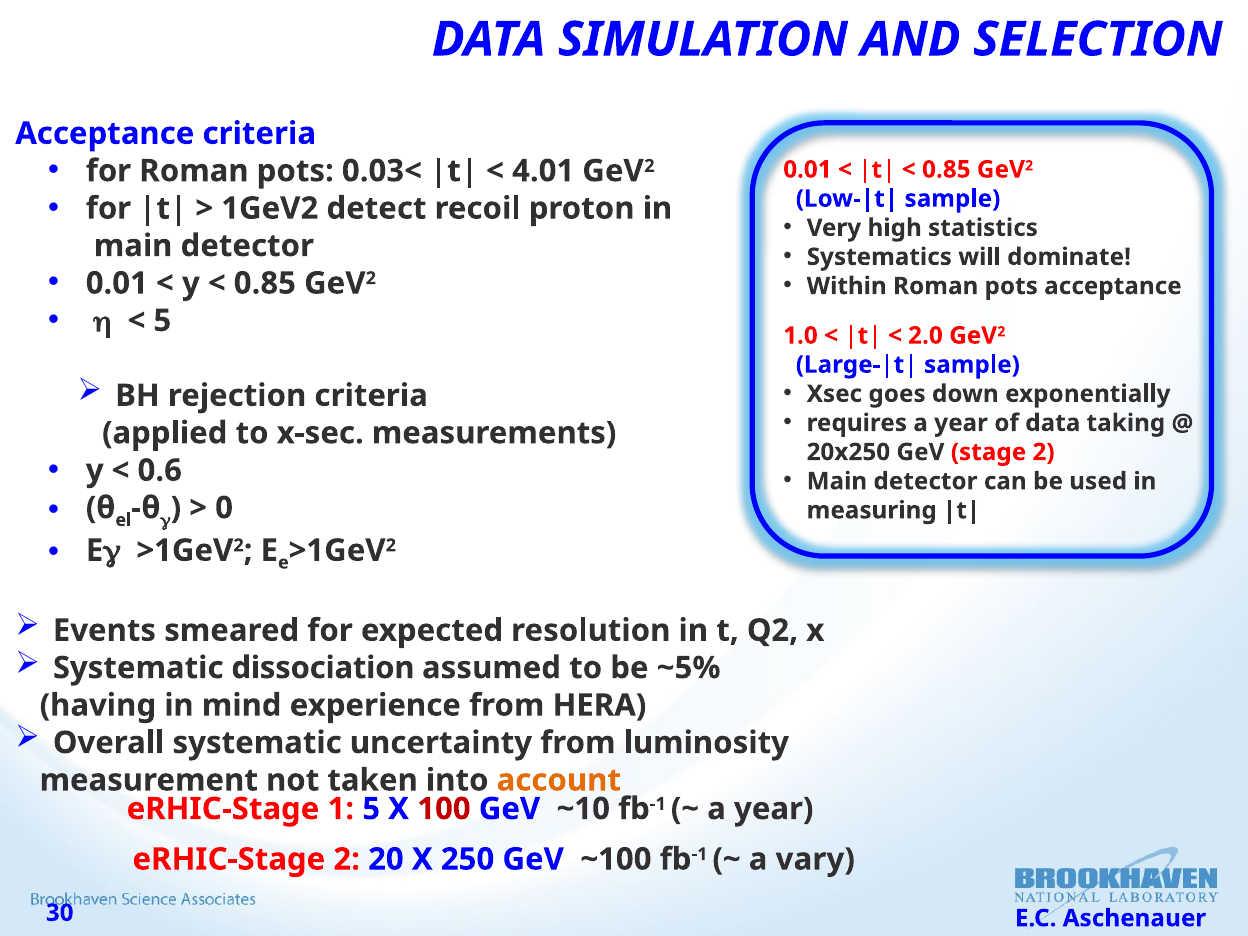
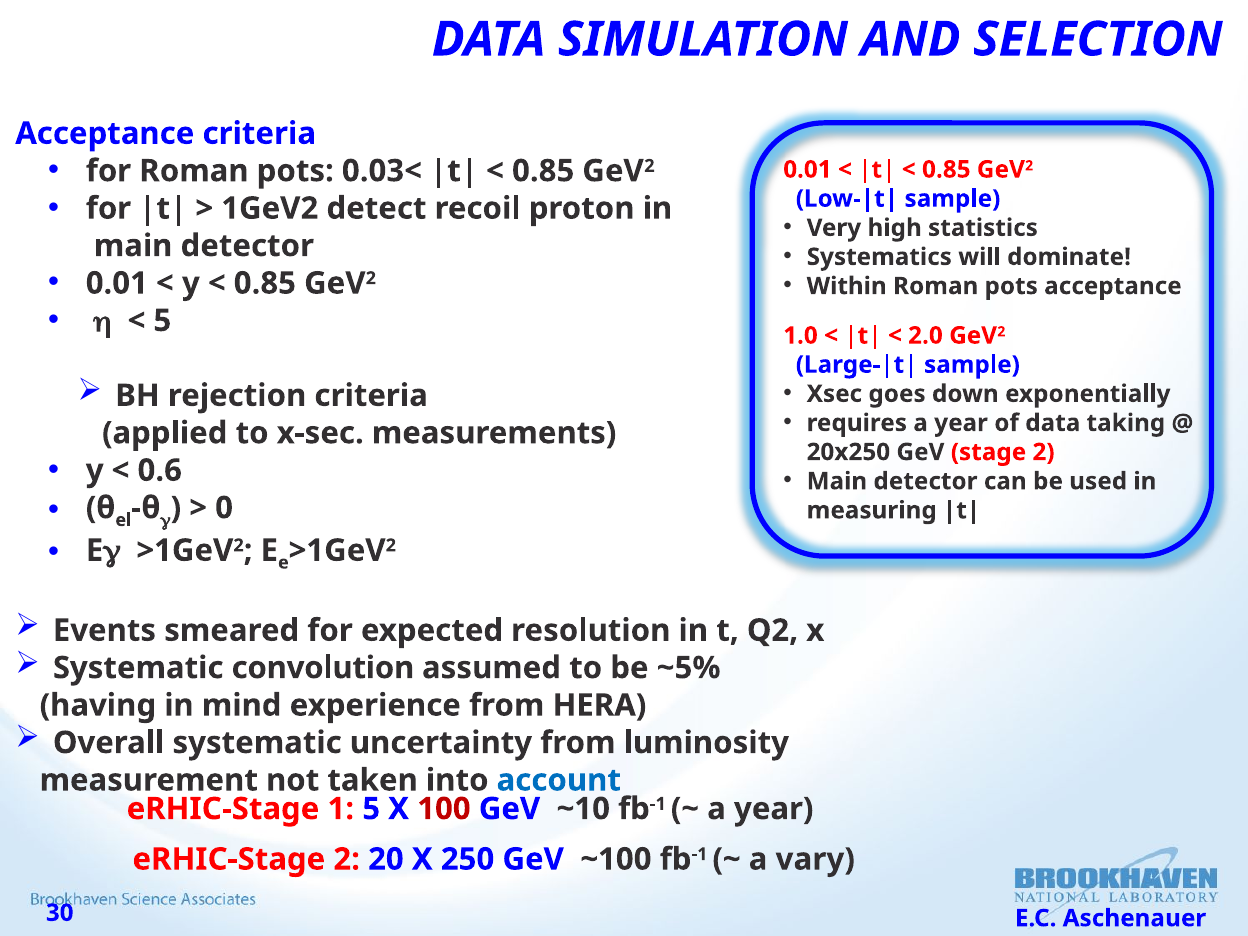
4.01 at (543, 171): 4.01 -> 0.85
dissociation: dissociation -> convolution
account colour: orange -> blue
